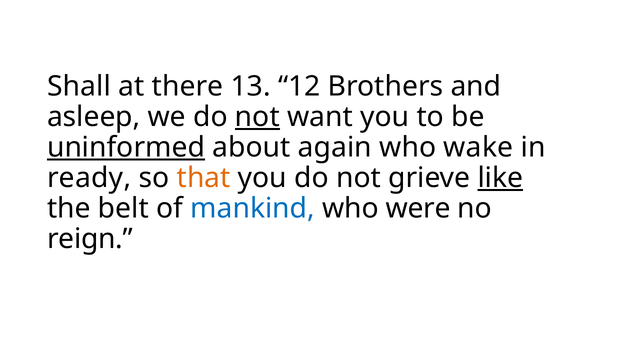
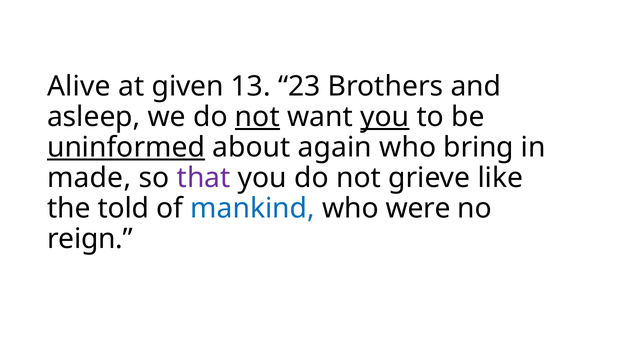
Shall: Shall -> Alive
there: there -> given
12: 12 -> 23
you at (385, 117) underline: none -> present
wake: wake -> bring
ready: ready -> made
that colour: orange -> purple
like underline: present -> none
belt: belt -> told
